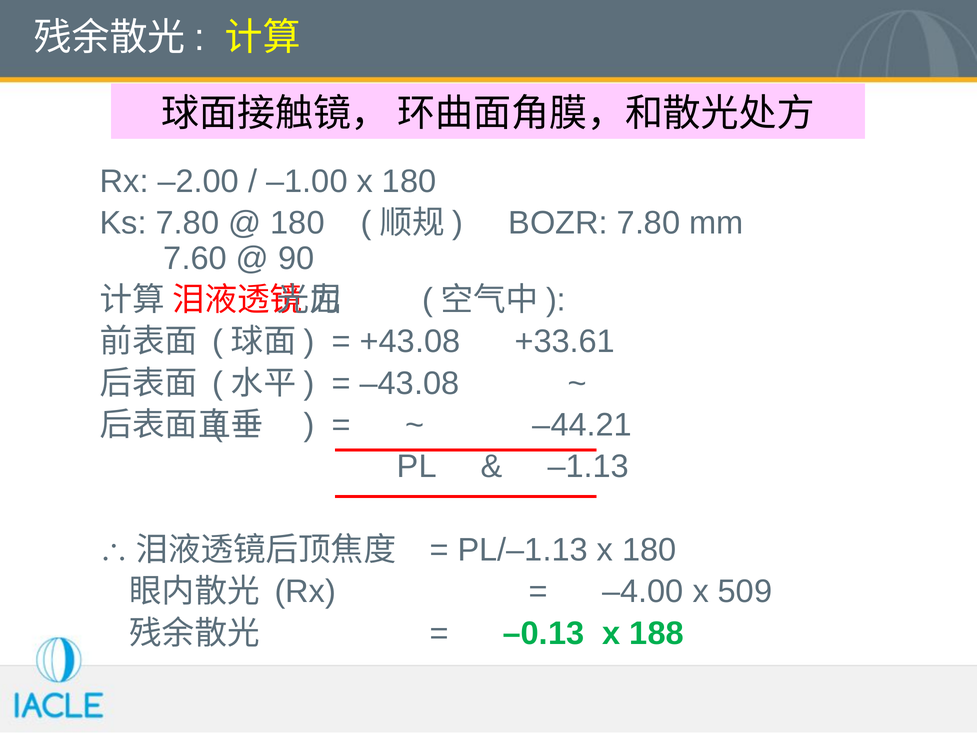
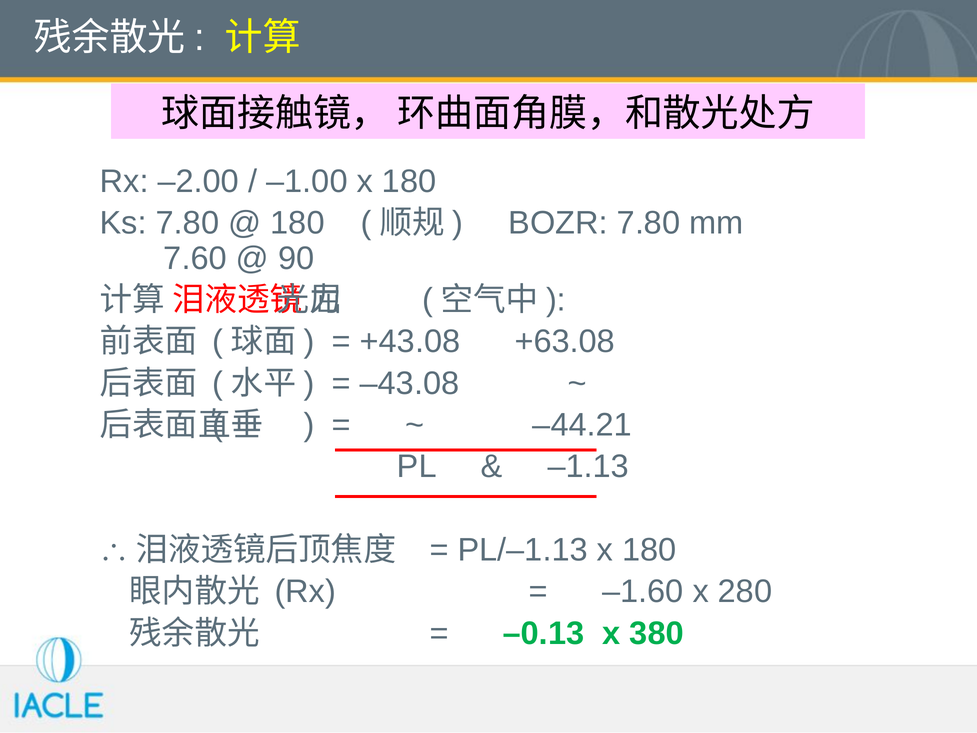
+33.61: +33.61 -> +63.08
–4.00: –4.00 -> –1.60
509: 509 -> 280
188: 188 -> 380
